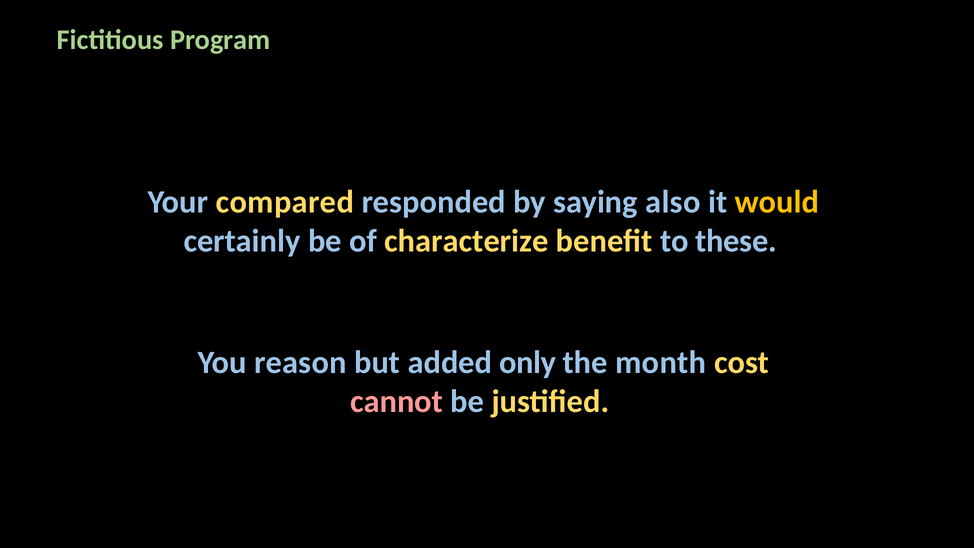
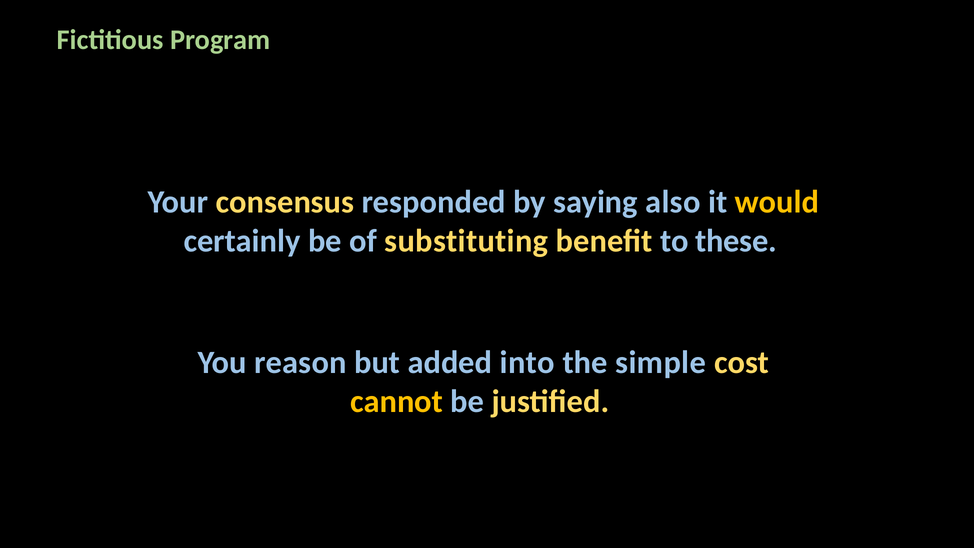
compared: compared -> consensus
characterize: characterize -> substituting
only: only -> into
month: month -> simple
cannot colour: pink -> yellow
